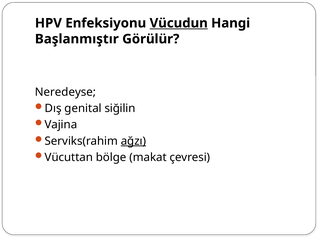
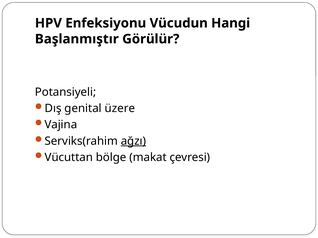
Vücudun underline: present -> none
Neredeyse: Neredeyse -> Potansiyeli
siğilin: siğilin -> üzere
